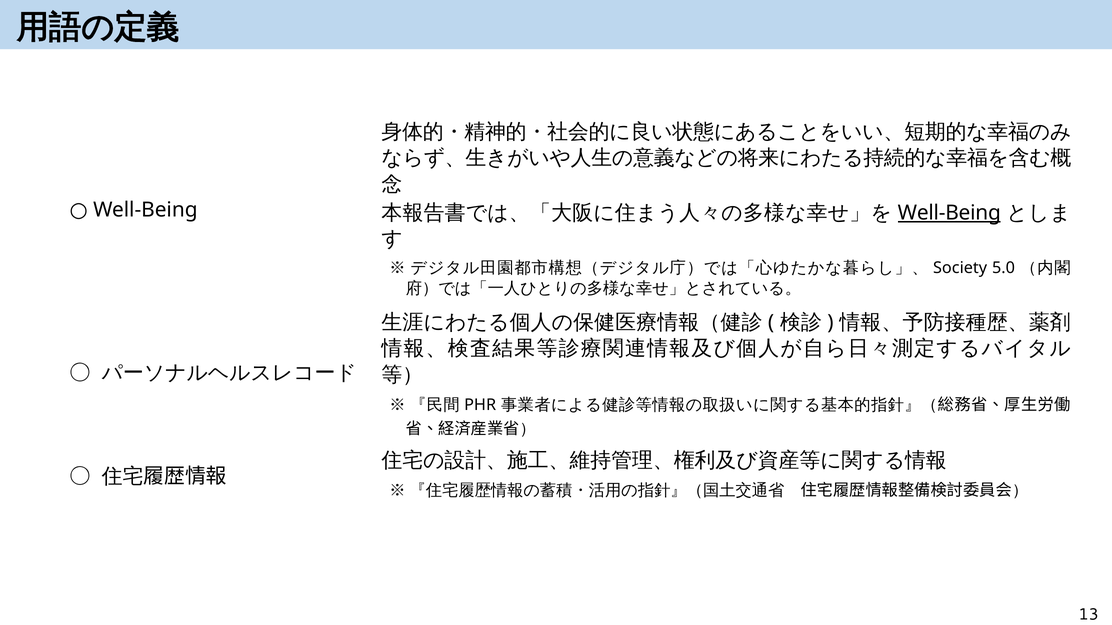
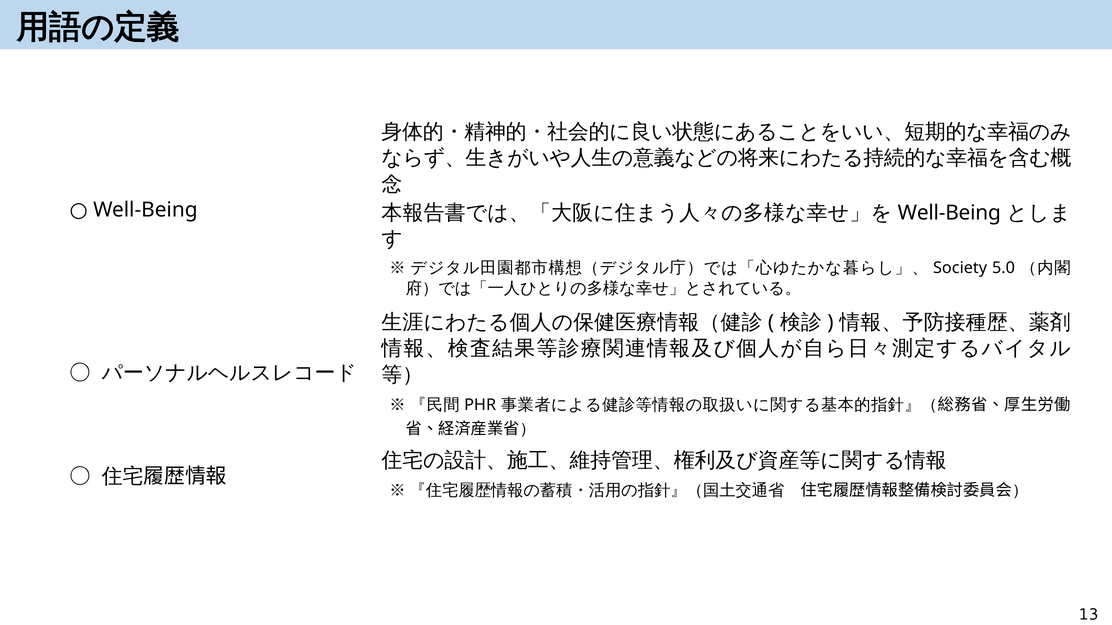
Well-Being at (949, 213) underline: present -> none
